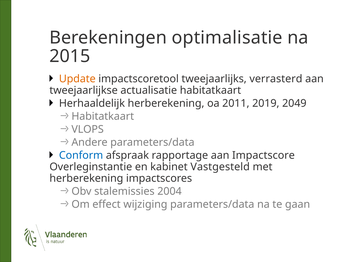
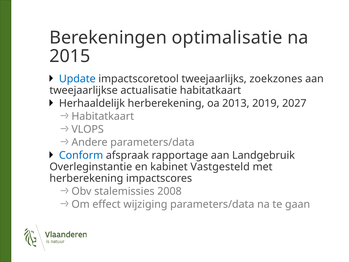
Update colour: orange -> blue
verrasterd: verrasterd -> zoekzones
2011: 2011 -> 2013
2049: 2049 -> 2027
Impactscore: Impactscore -> Landgebruik
2004: 2004 -> 2008
